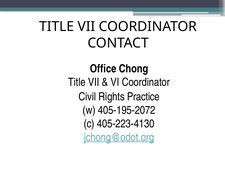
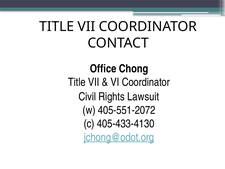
Practice: Practice -> Lawsuit
405-195-2072: 405-195-2072 -> 405-551-2072
405-223-4130: 405-223-4130 -> 405-433-4130
